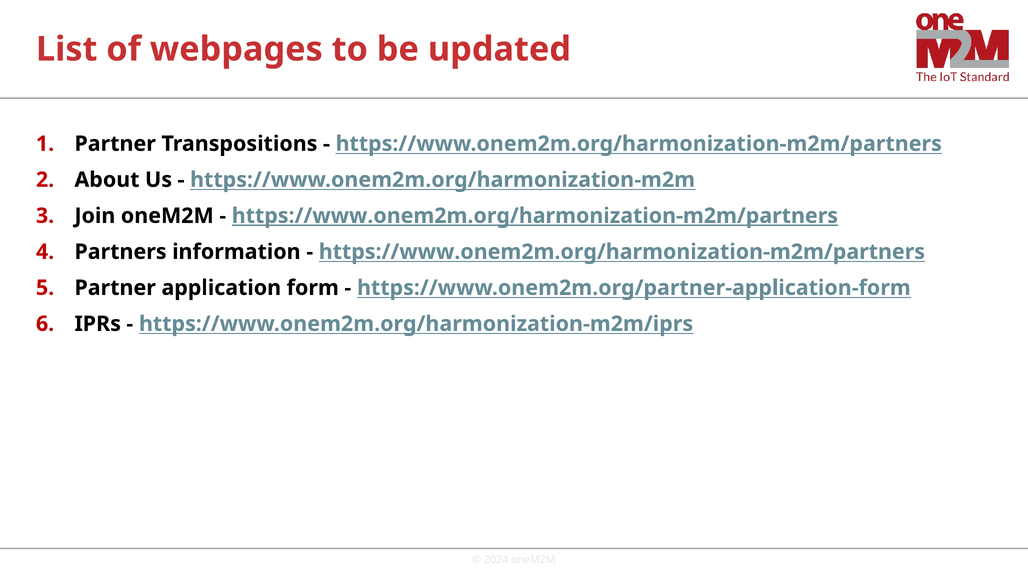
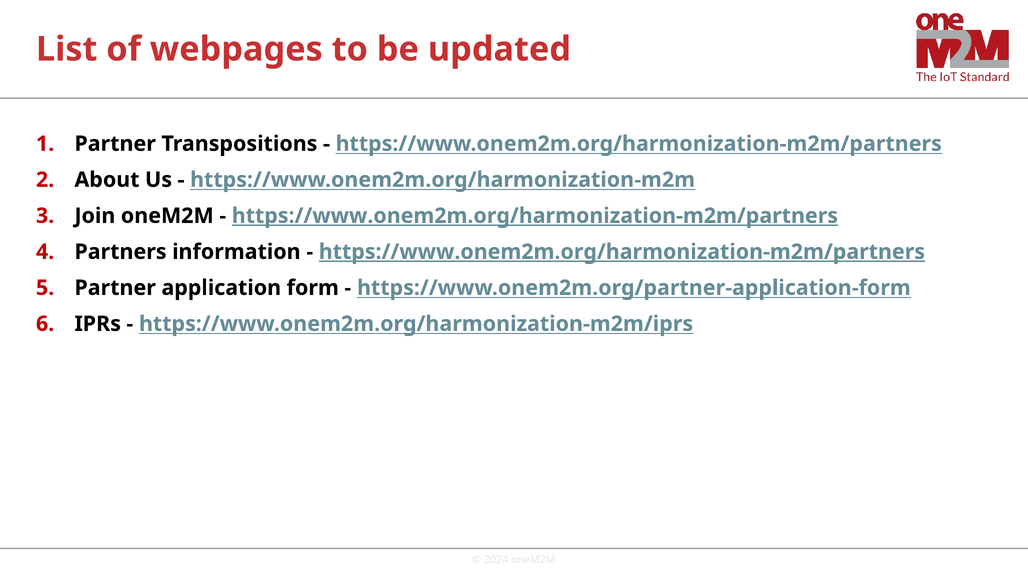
https://www.onem2m.org/harmonization-m2m/partners at (622, 252) underline: none -> present
